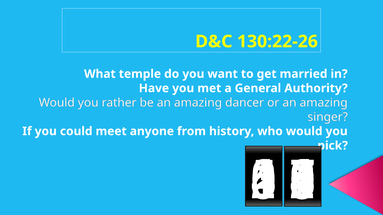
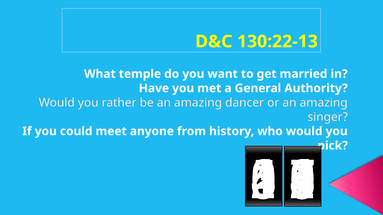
130:22-26: 130:22-26 -> 130:22-13
